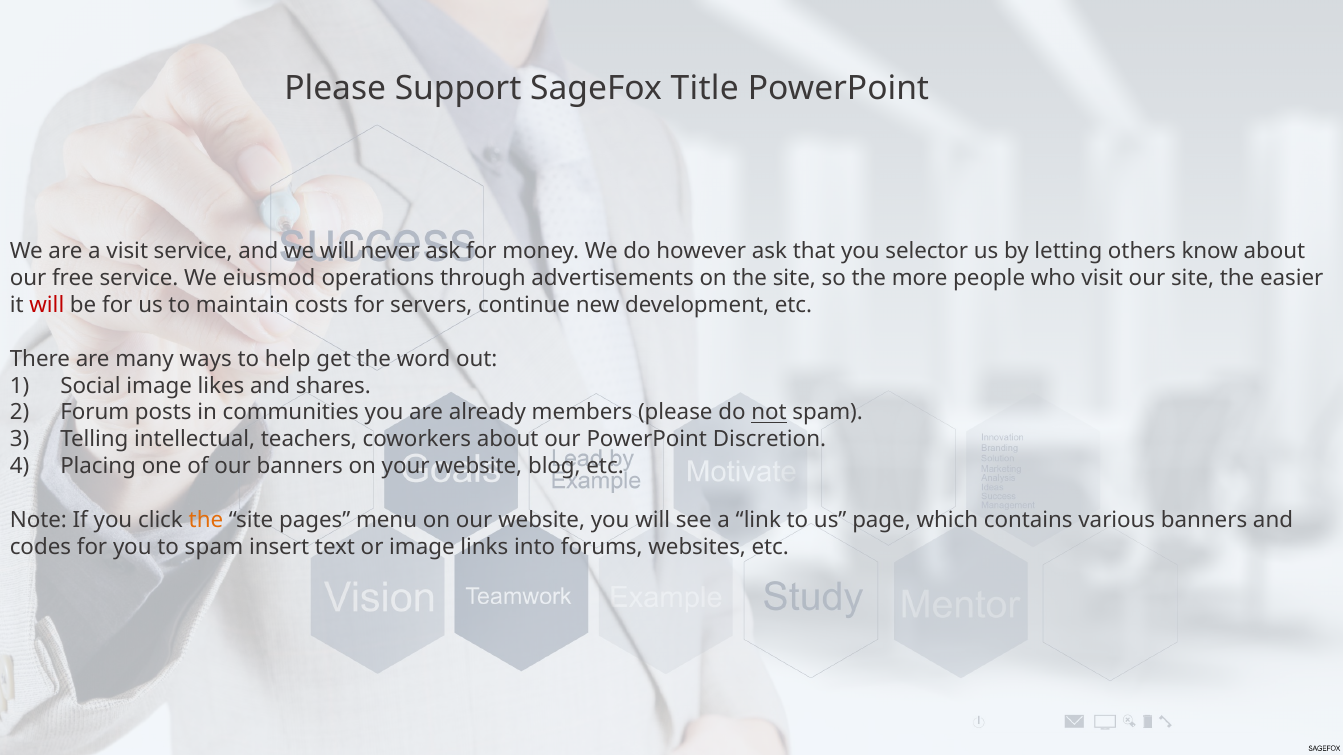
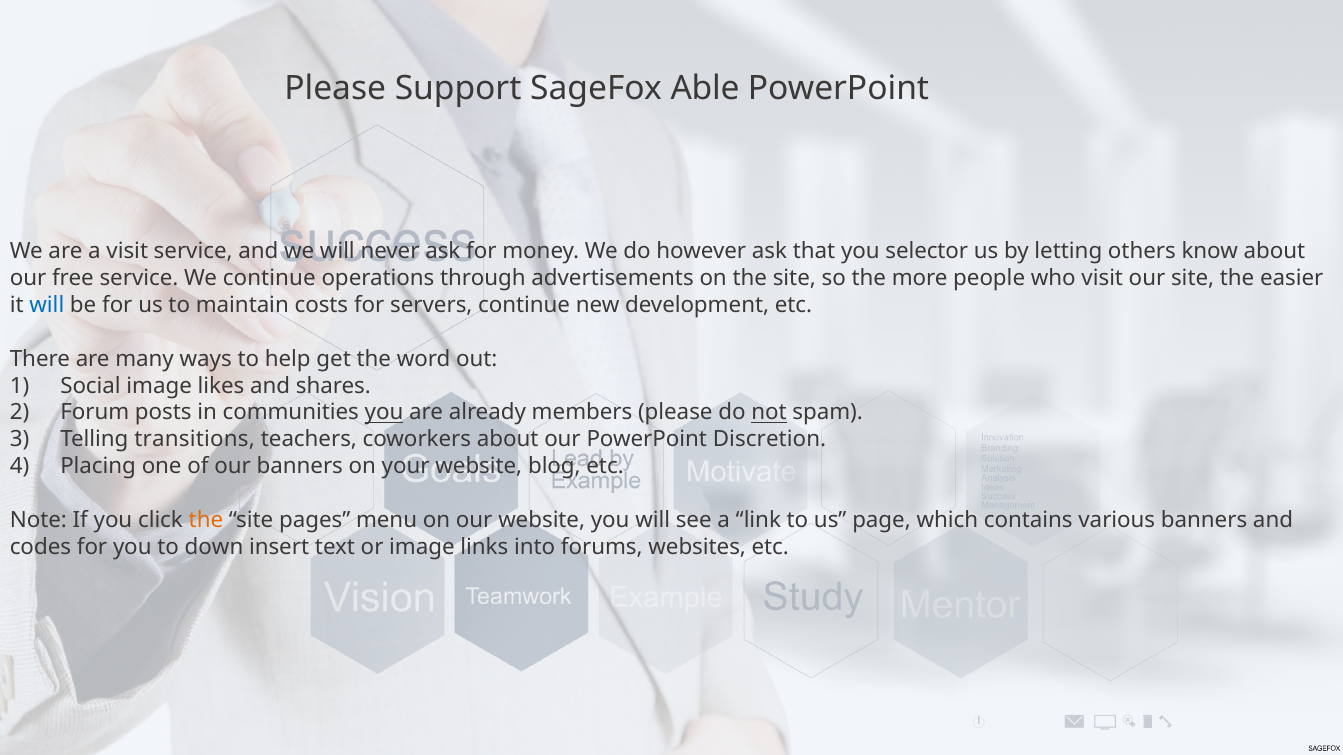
Title: Title -> Able
We eiusmod: eiusmod -> continue
will at (47, 305) colour: red -> blue
you at (384, 413) underline: none -> present
intellectual: intellectual -> transitions
to spam: spam -> down
